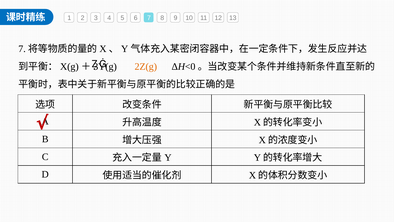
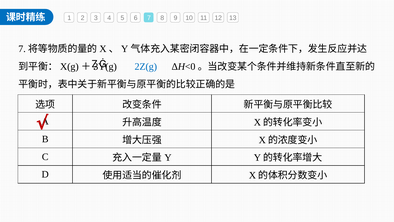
2Z(g colour: orange -> blue
